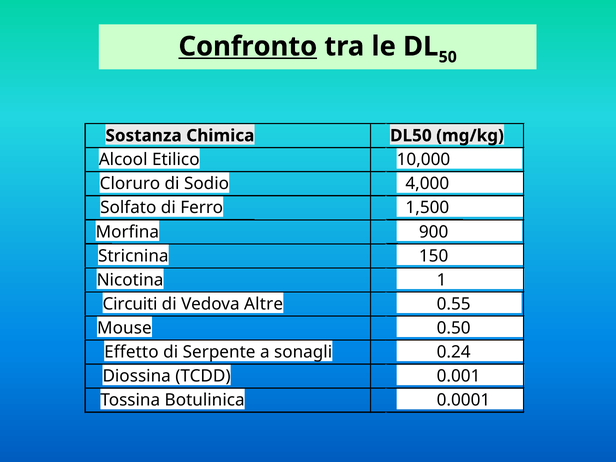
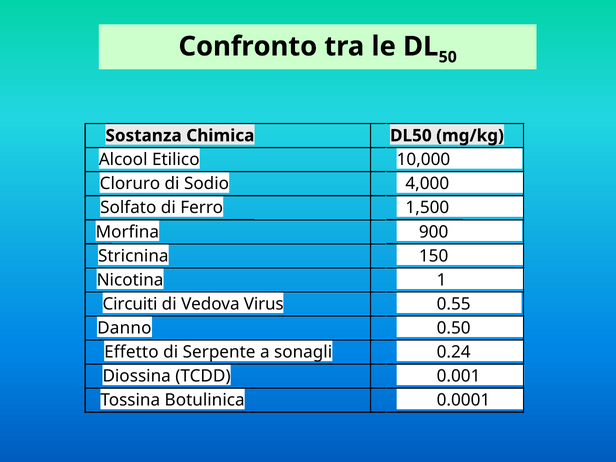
Confronto underline: present -> none
Altre: Altre -> Virus
Mouse: Mouse -> Danno
